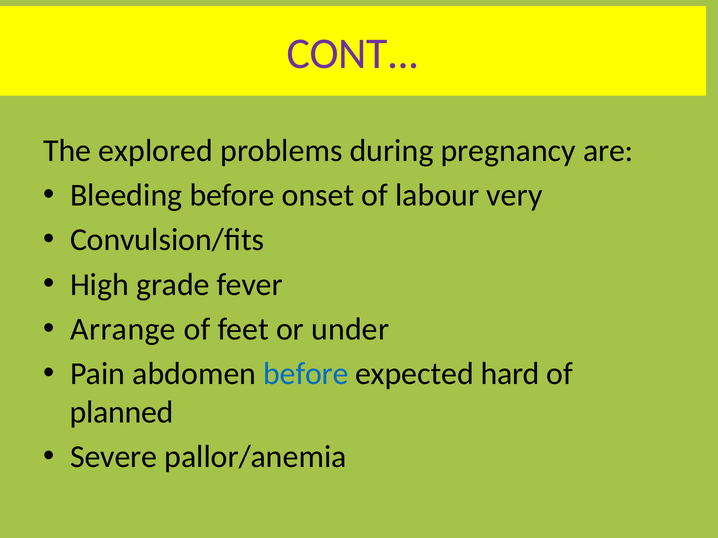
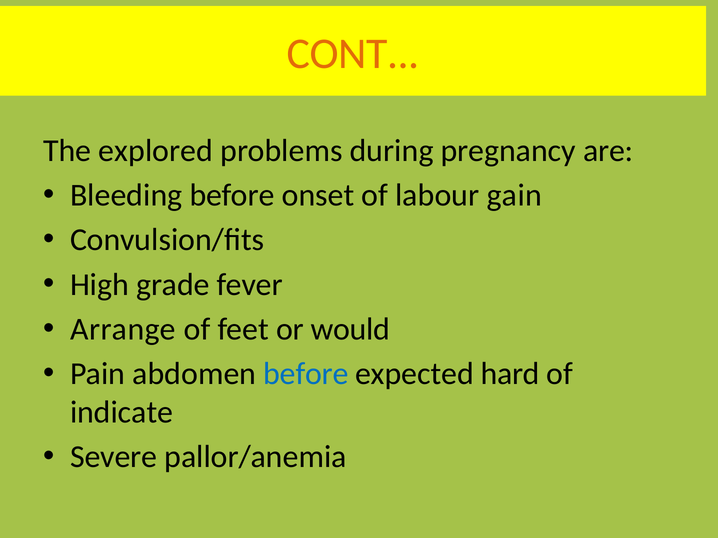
CONT colour: purple -> orange
very: very -> gain
under: under -> would
planned: planned -> indicate
